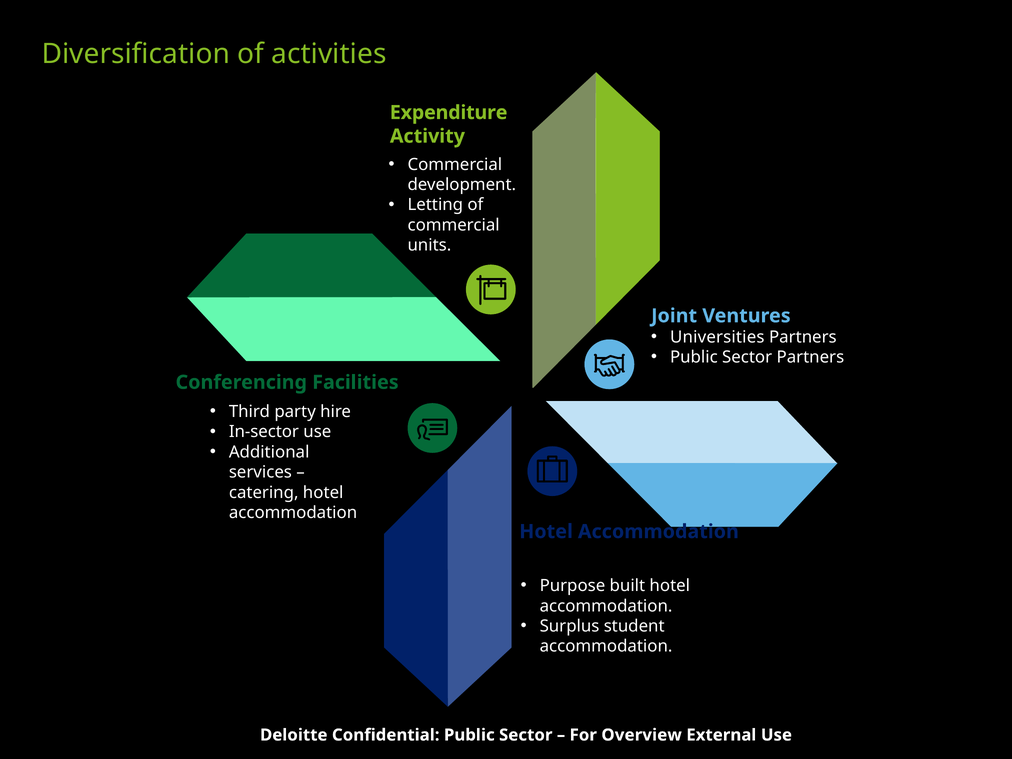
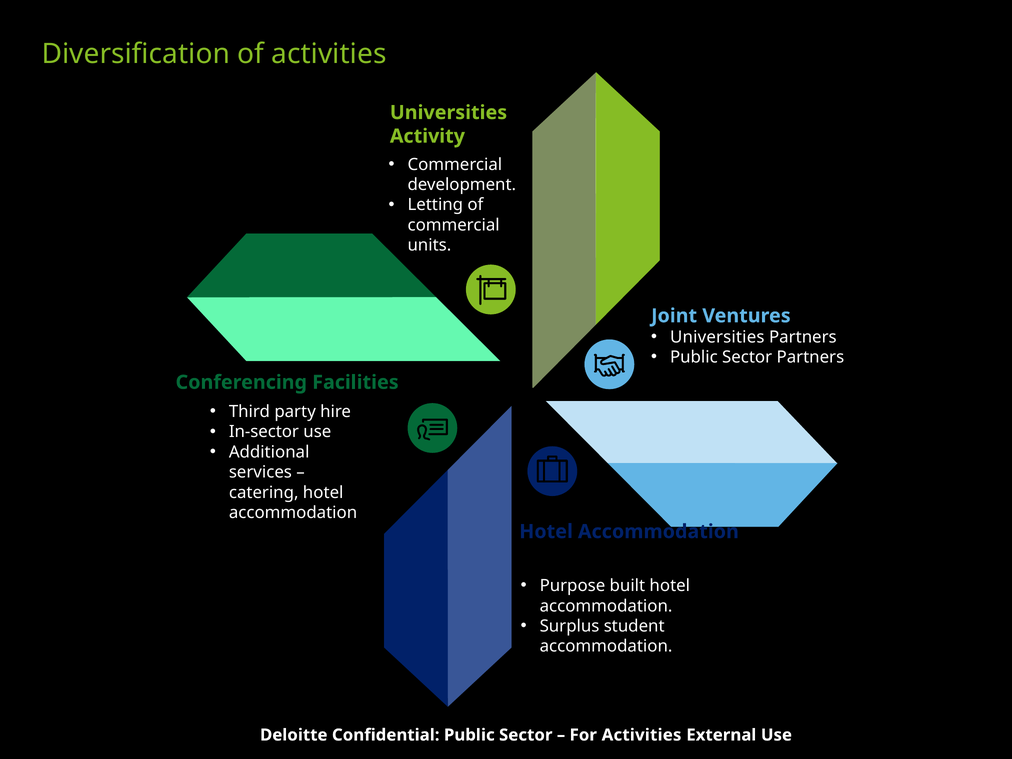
Expenditure at (449, 113): Expenditure -> Universities
For Overview: Overview -> Activities
